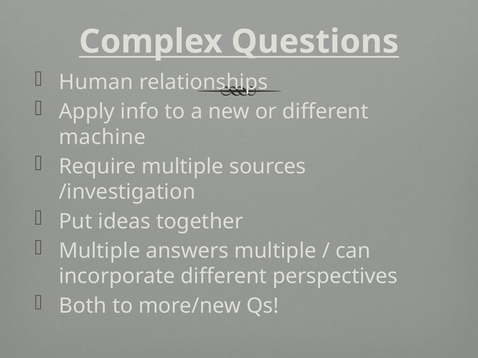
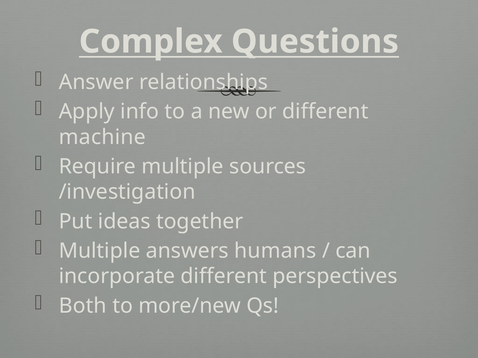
Human: Human -> Answer
answers multiple: multiple -> humans
